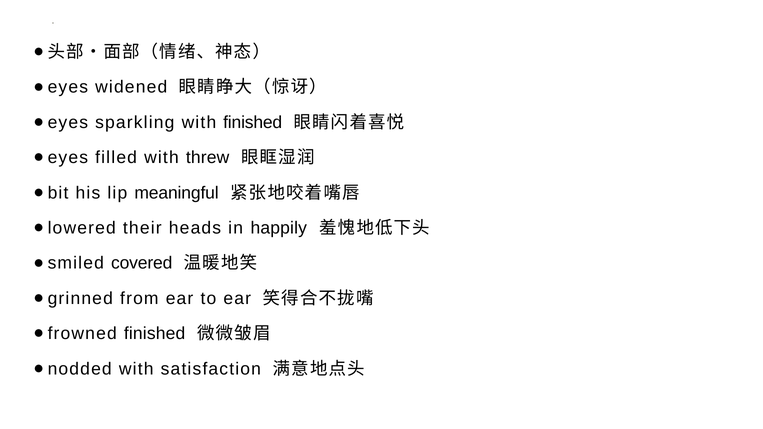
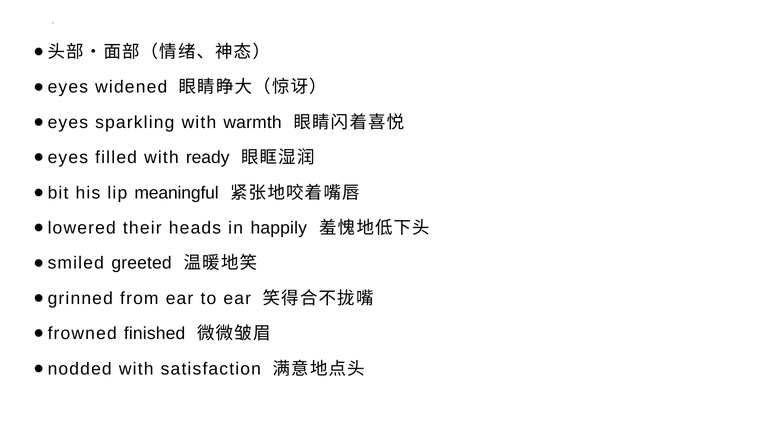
with finished: finished -> warmth
threw: threw -> ready
covered: covered -> greeted
